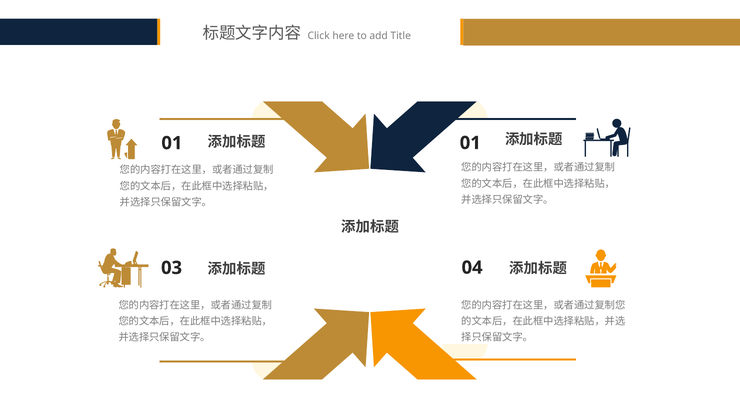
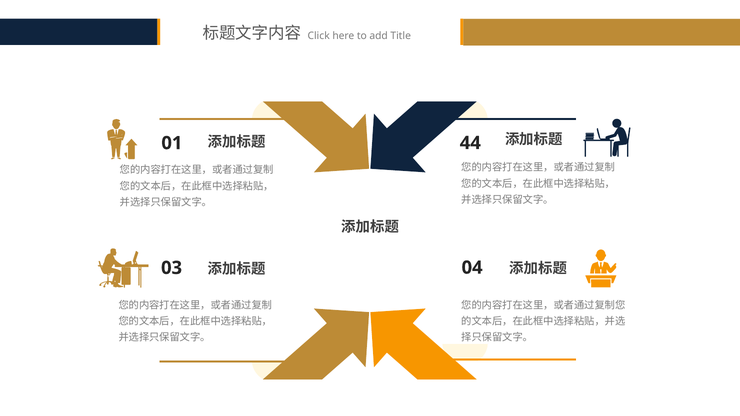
01 01: 01 -> 44
